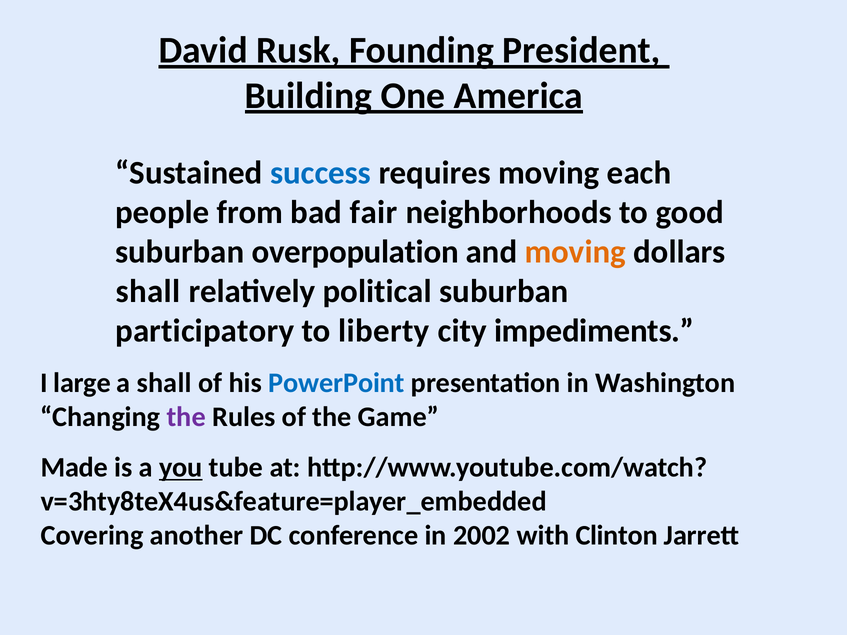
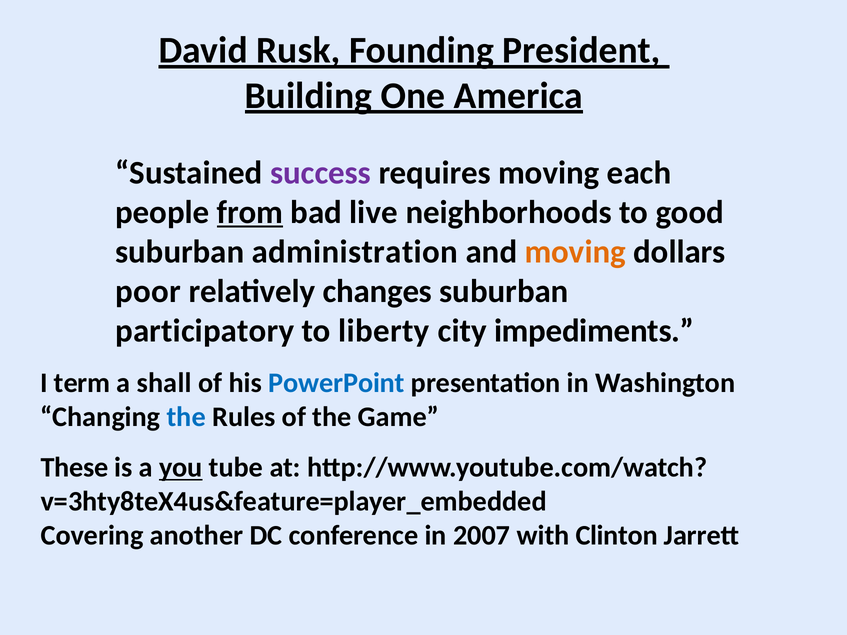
success colour: blue -> purple
from underline: none -> present
fair: fair -> live
overpopulation: overpopulation -> administration
shall at (148, 291): shall -> poor
political: political -> changes
large: large -> term
the at (186, 417) colour: purple -> blue
Made: Made -> These
2002: 2002 -> 2007
